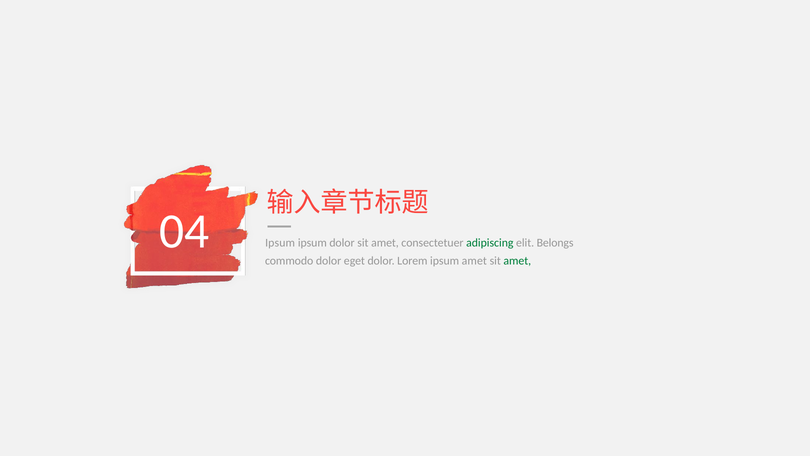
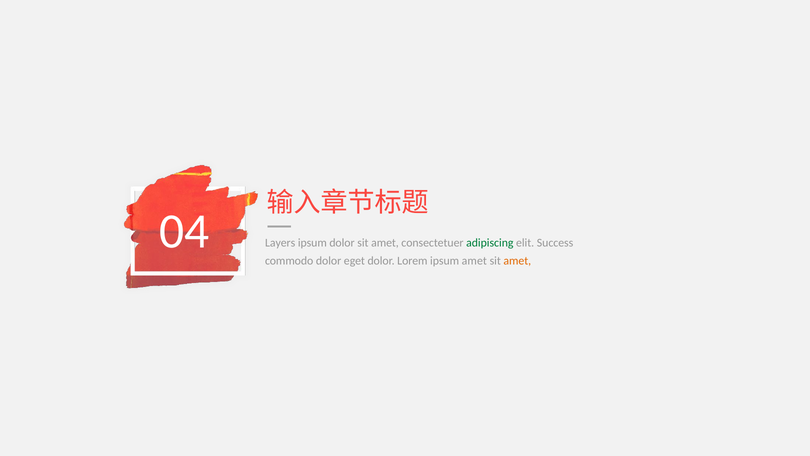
Ipsum at (280, 242): Ipsum -> Layers
Belongs: Belongs -> Success
amet at (517, 261) colour: green -> orange
